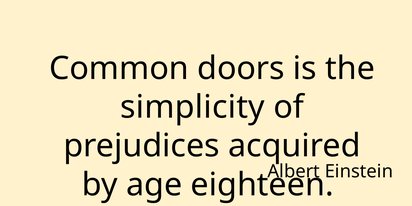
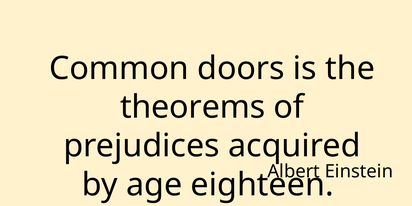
simplicity: simplicity -> theorems
